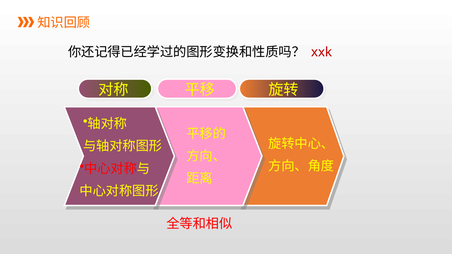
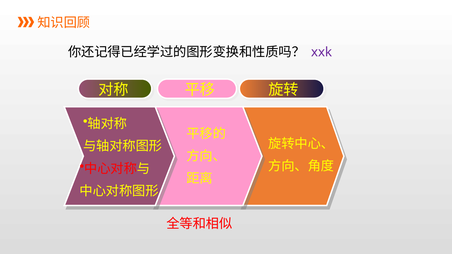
xxk colour: red -> purple
